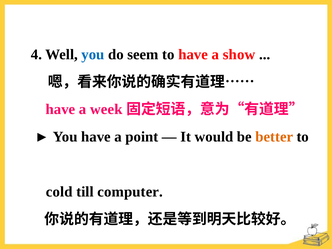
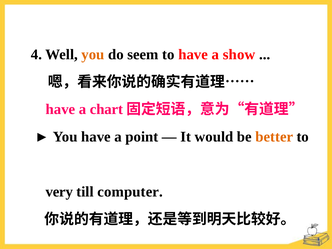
you at (93, 54) colour: blue -> orange
week: week -> chart
cold: cold -> very
